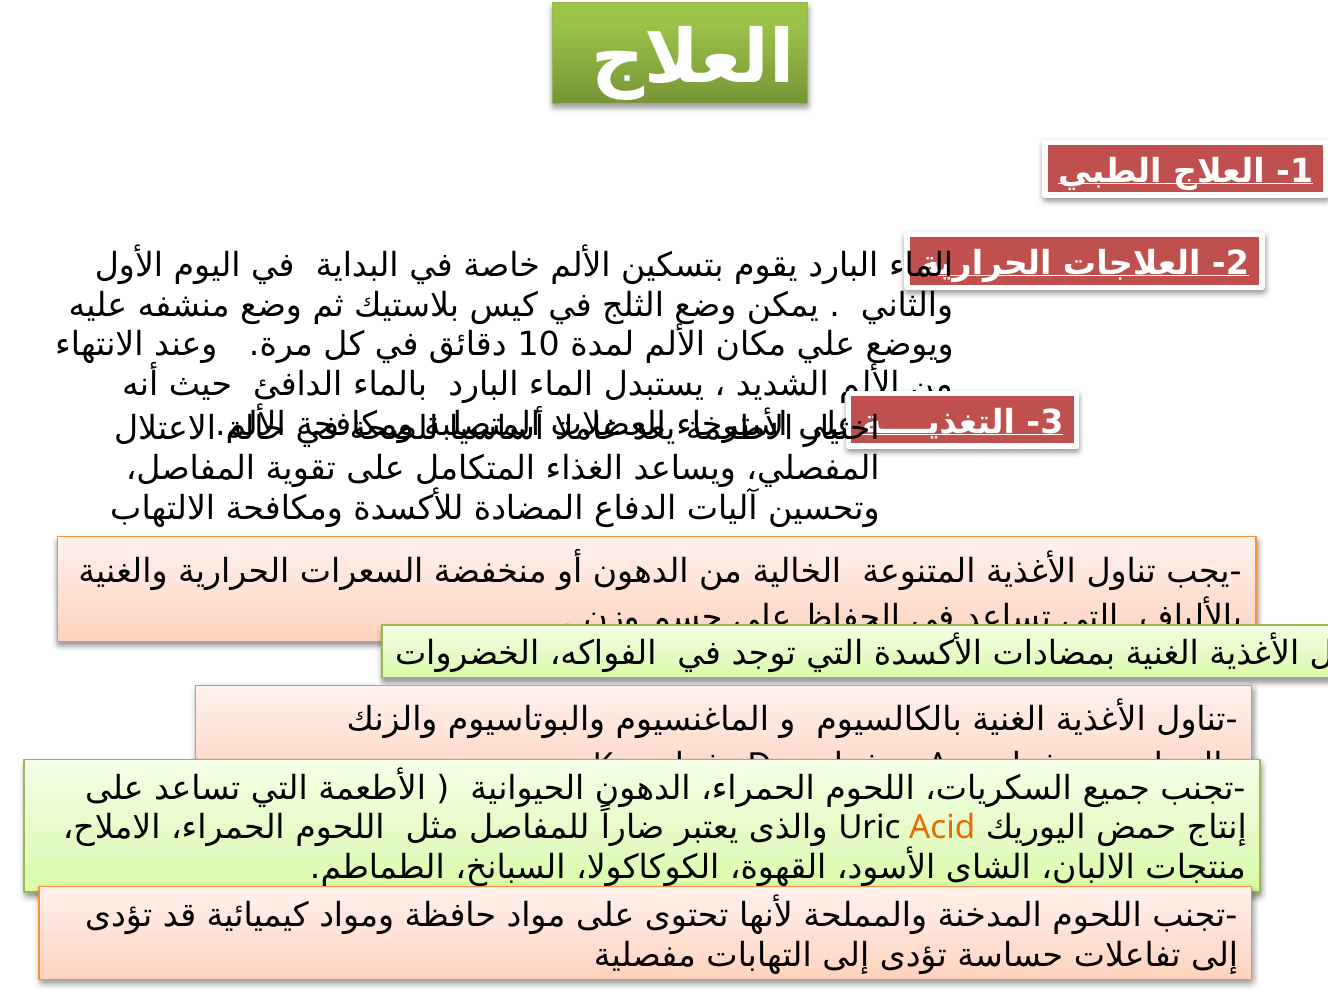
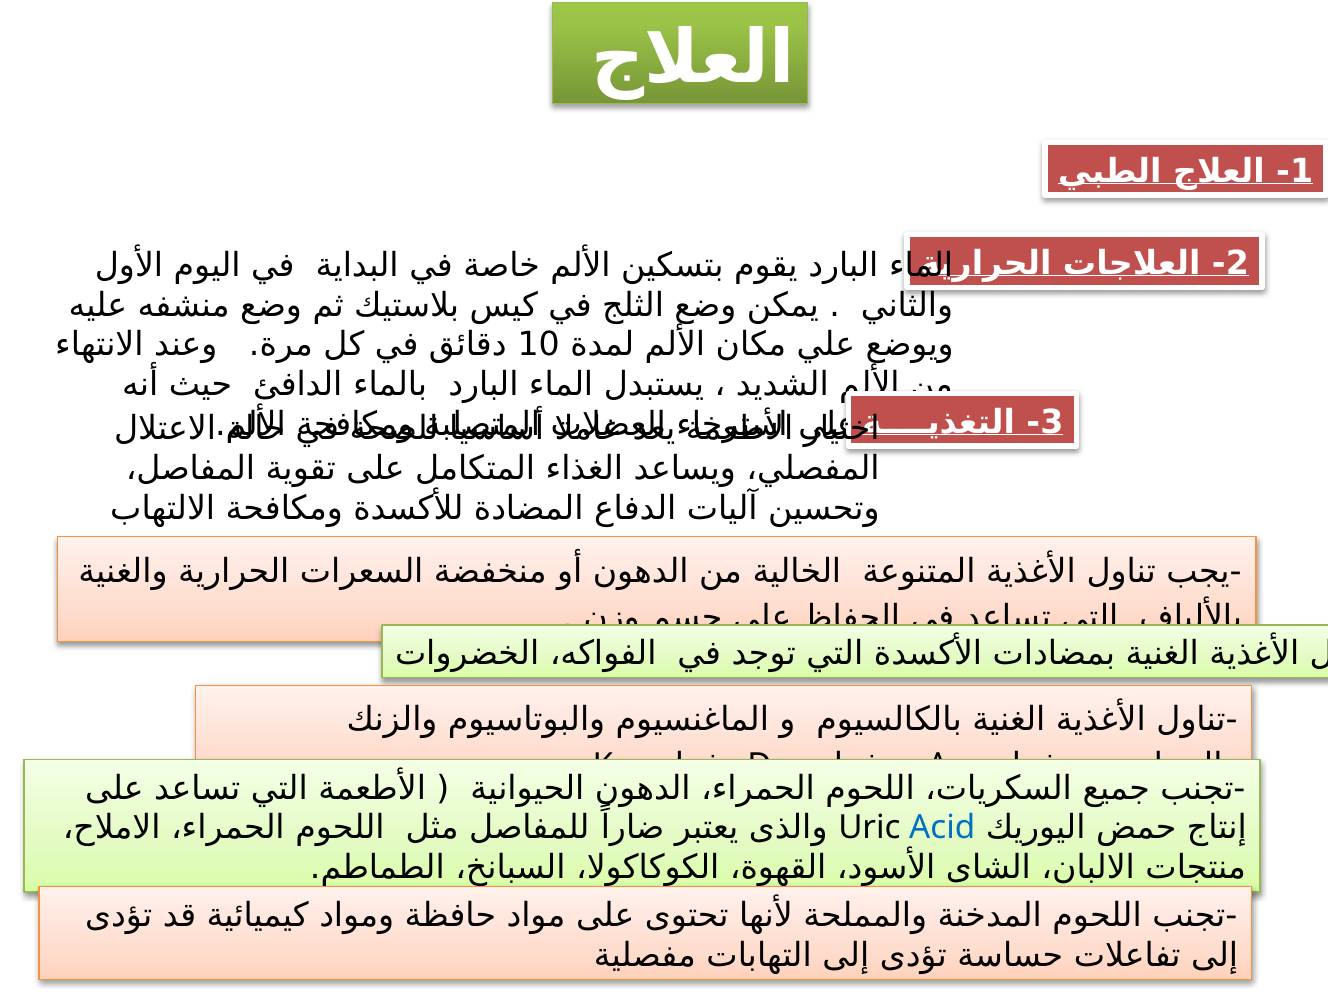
Acid colour: orange -> blue
